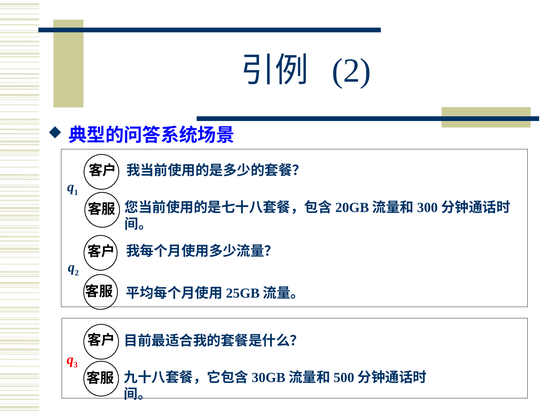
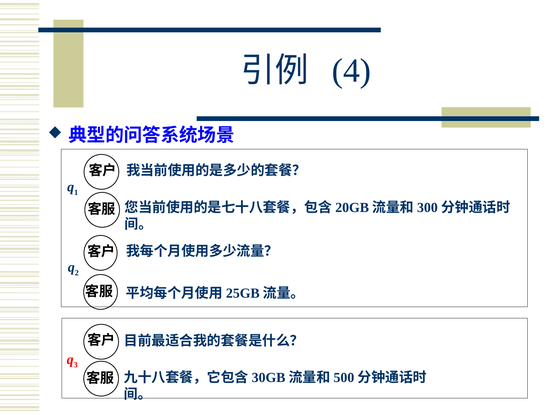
2 at (351, 71): 2 -> 4
